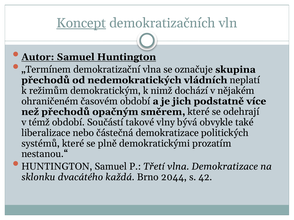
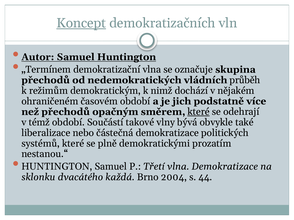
neplatí: neplatí -> průběh
které at (199, 112) underline: none -> present
2044: 2044 -> 2004
42: 42 -> 44
